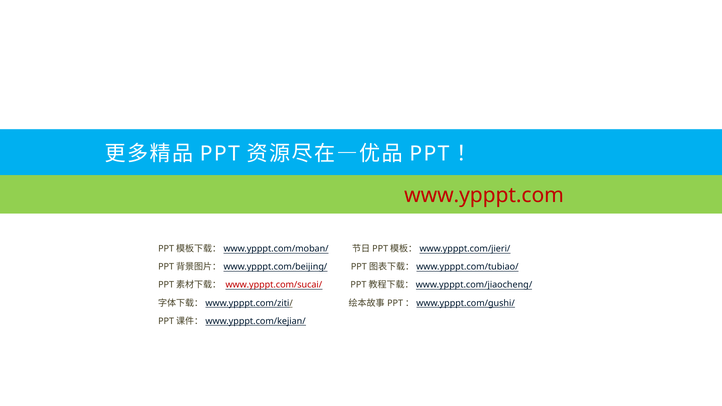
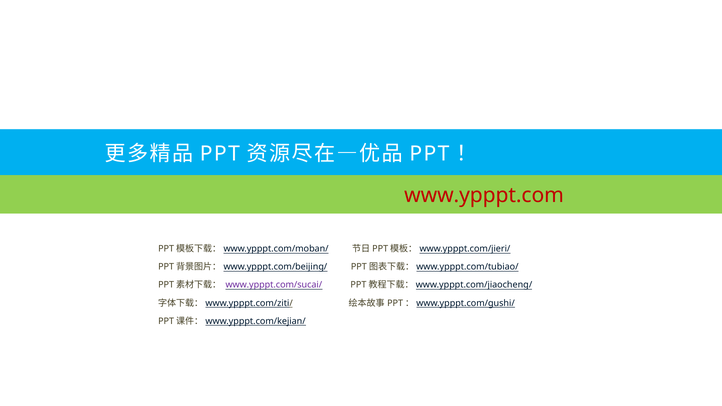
www.ypppt.com/sucai/ colour: red -> purple
